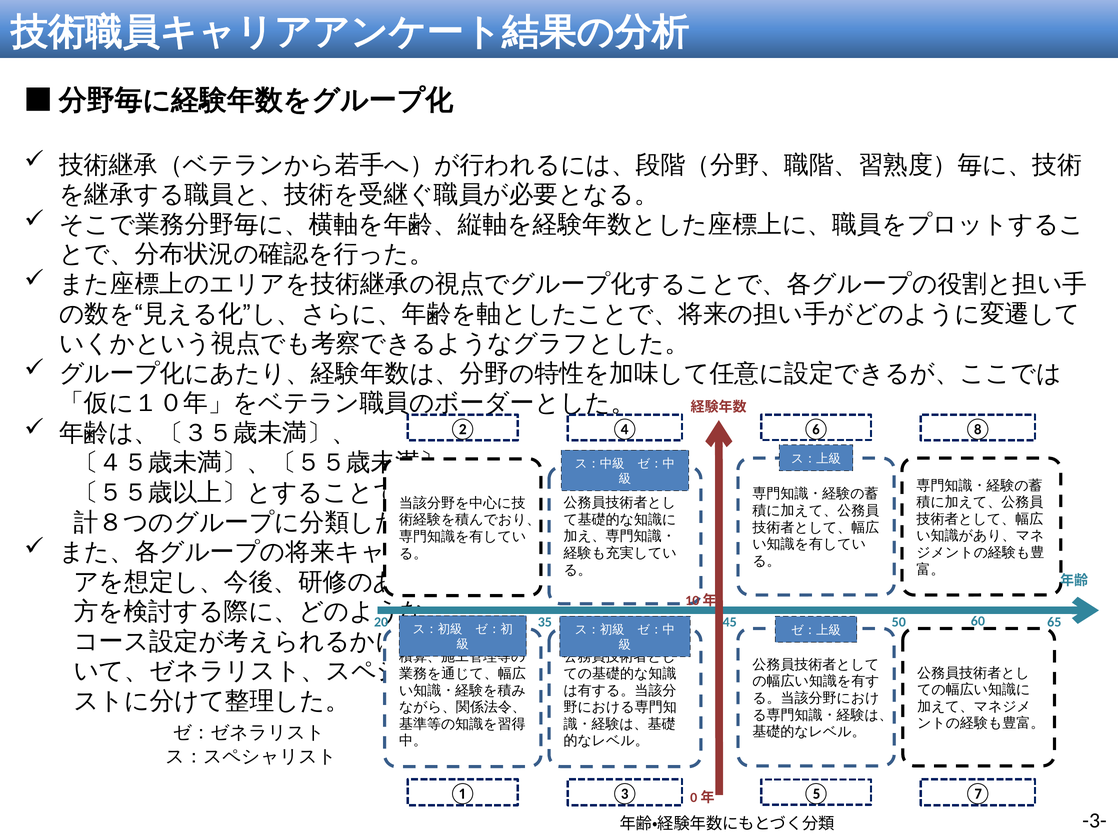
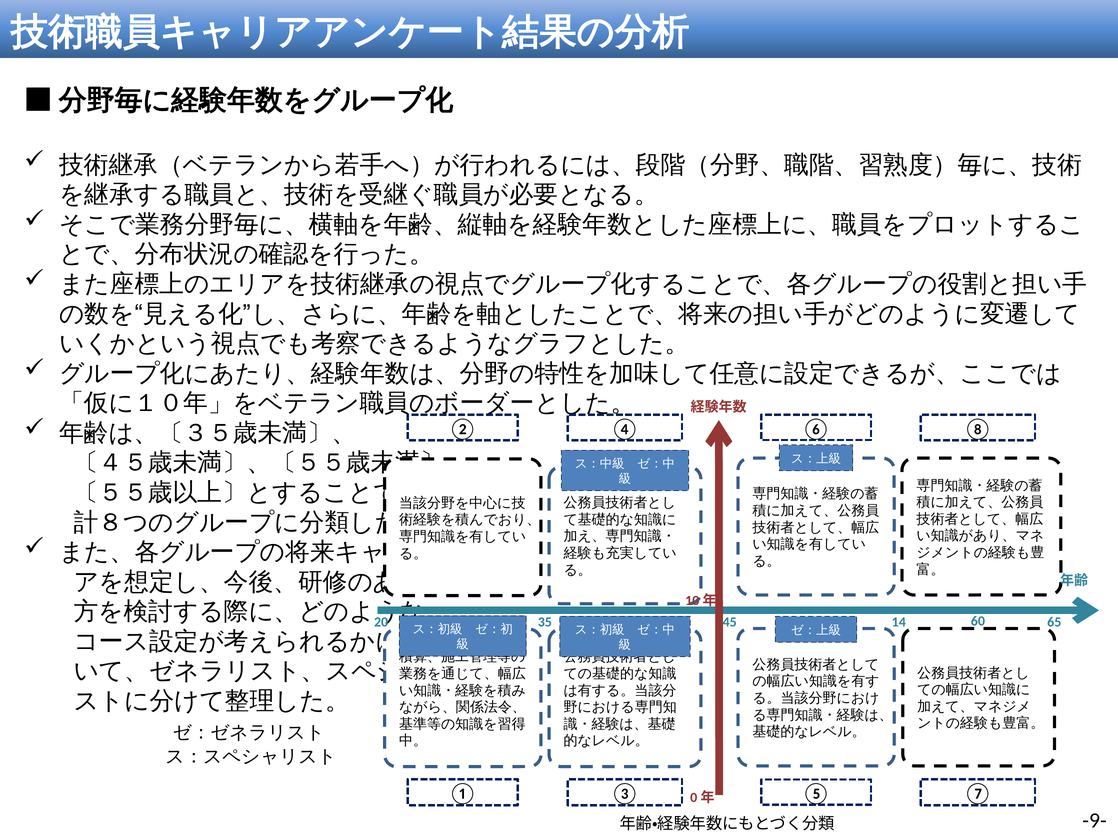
50: 50 -> 14
-3-: -3- -> -9-
